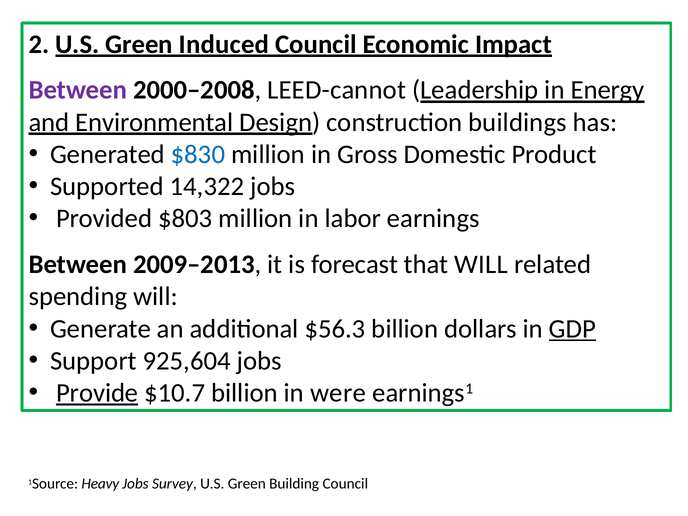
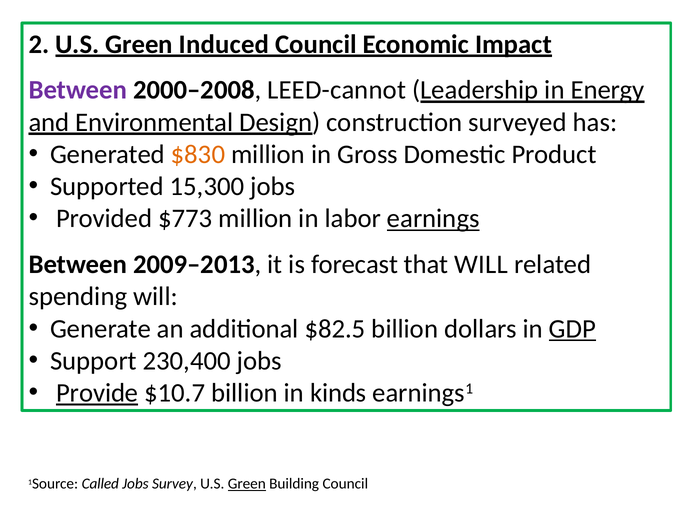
buildings: buildings -> surveyed
$830 colour: blue -> orange
14,322: 14,322 -> 15,300
$803: $803 -> $773
earnings underline: none -> present
$56.3: $56.3 -> $82.5
925,604: 925,604 -> 230,400
were: were -> kinds
Heavy: Heavy -> Called
Green at (247, 484) underline: none -> present
